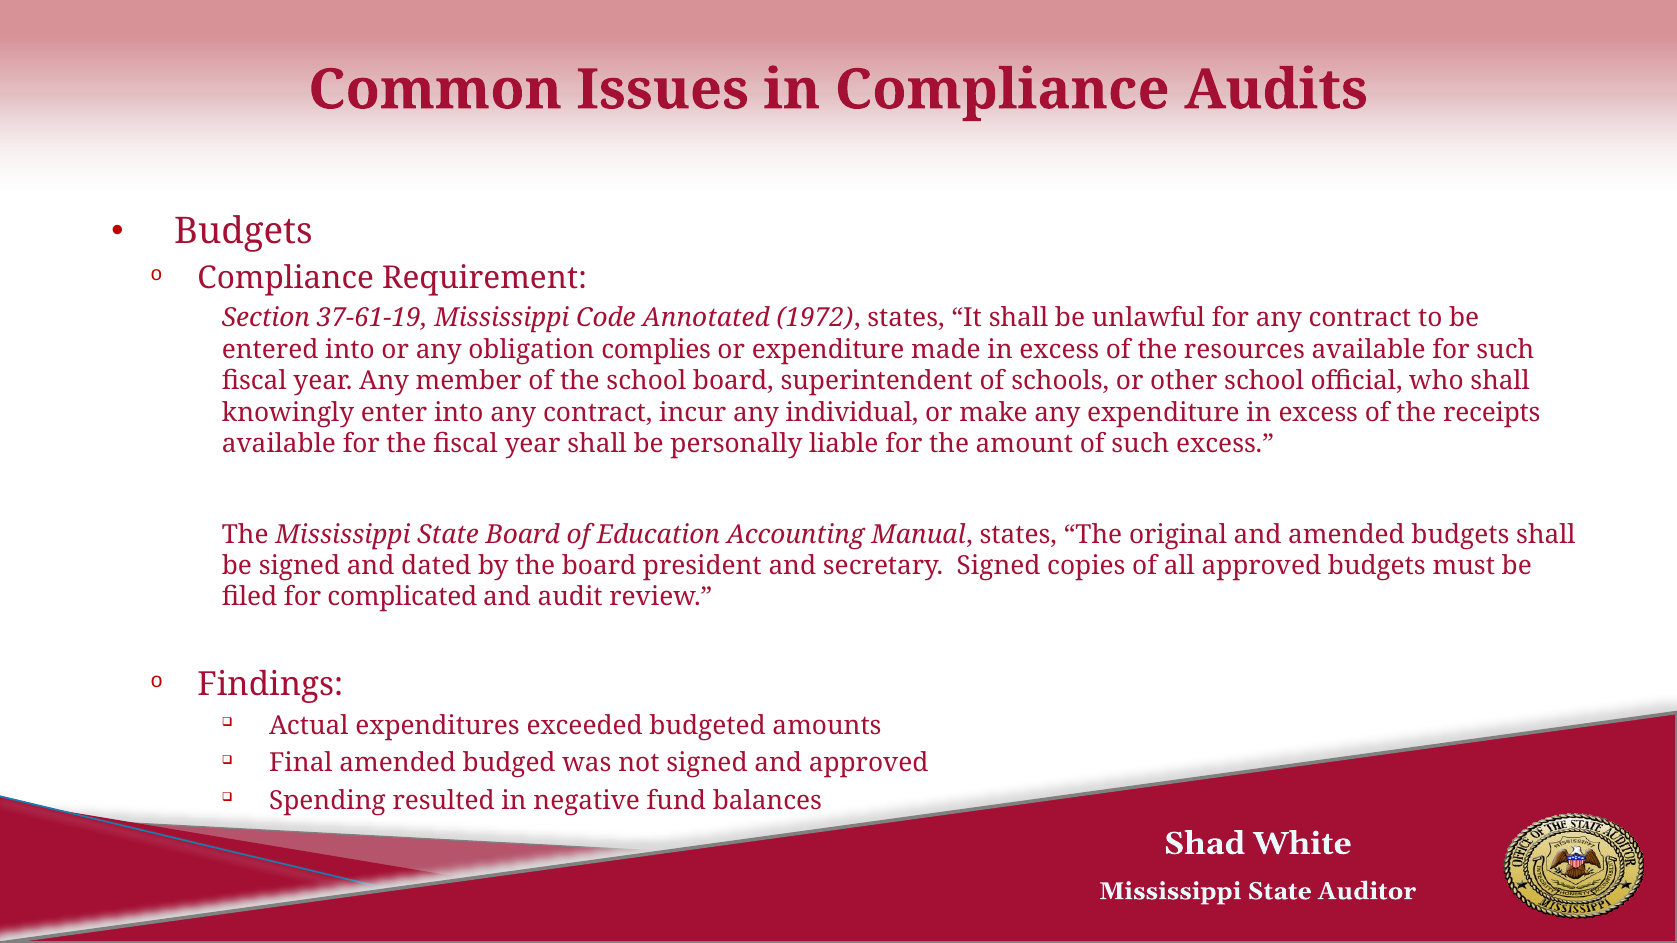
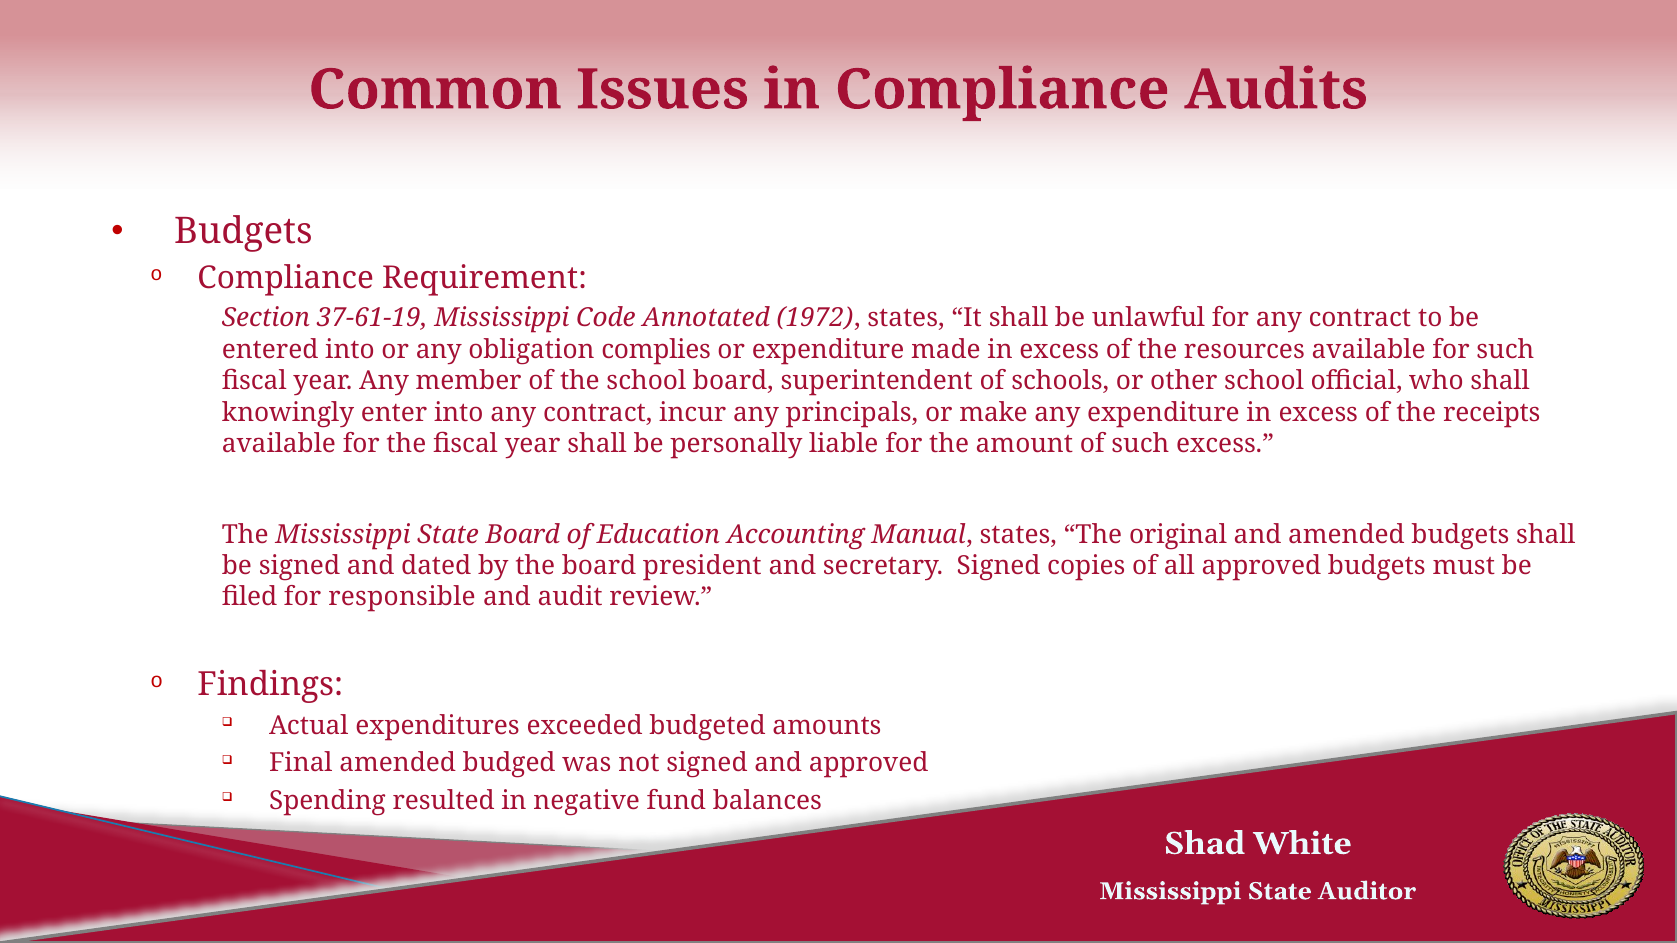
individual: individual -> principals
complicated: complicated -> responsible
